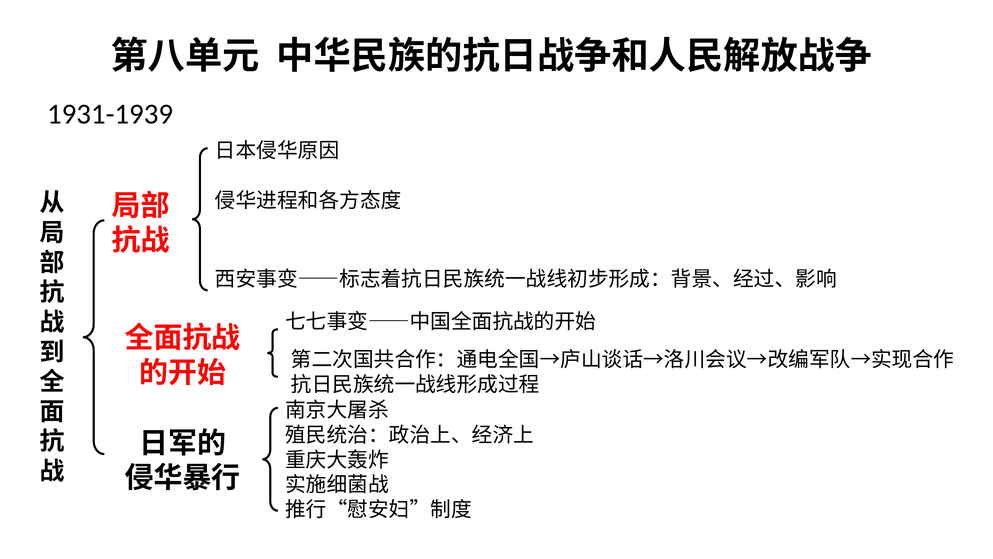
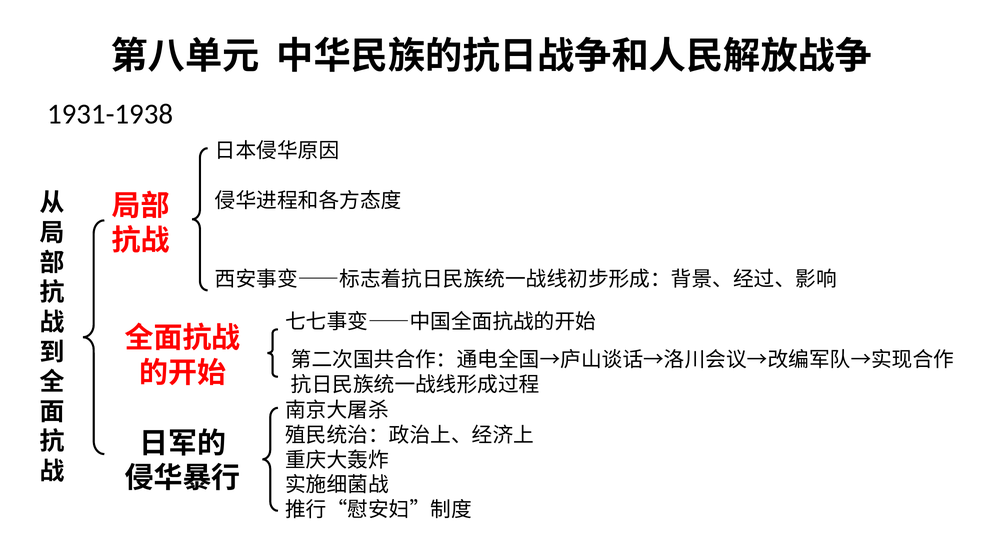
1931-1939: 1931-1939 -> 1931-1938
